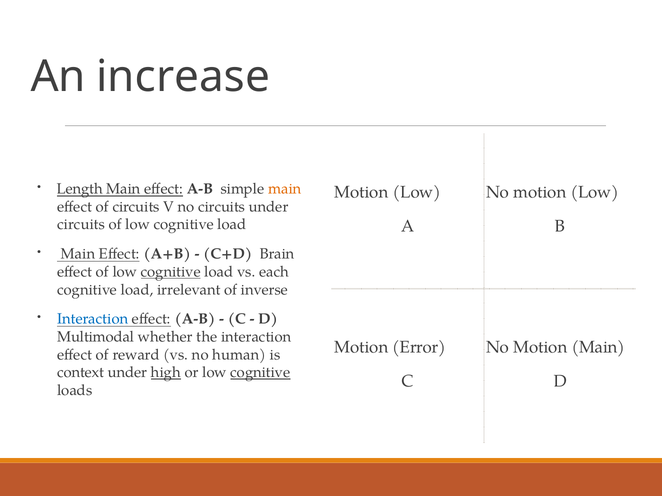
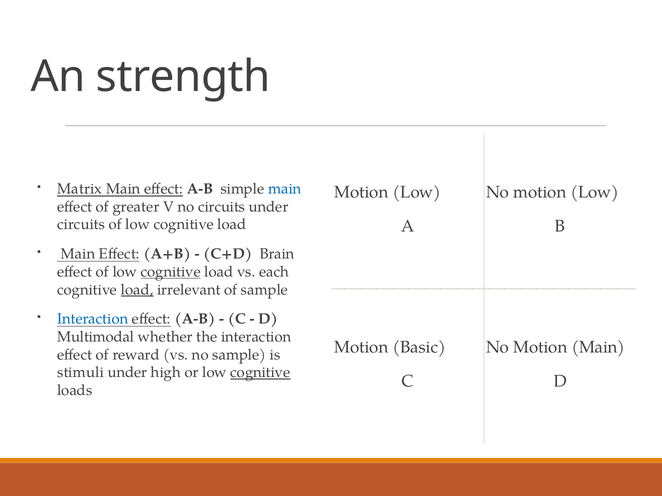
increase: increase -> strength
Length: Length -> Matrix
main at (285, 189) colour: orange -> blue
of circuits: circuits -> greater
load at (137, 290) underline: none -> present
of inverse: inverse -> sample
Error: Error -> Basic
no human: human -> sample
context: context -> stimuli
high underline: present -> none
